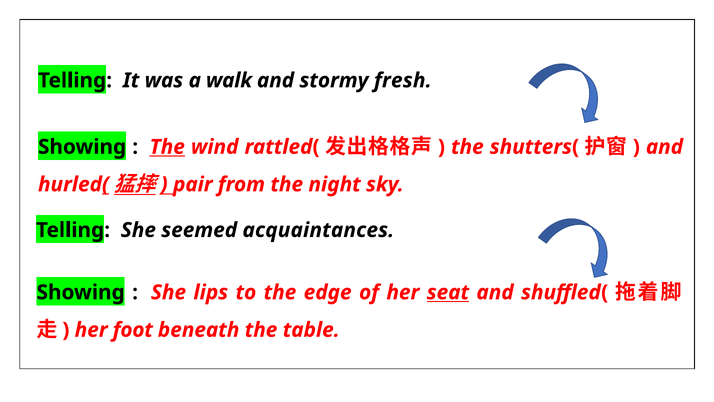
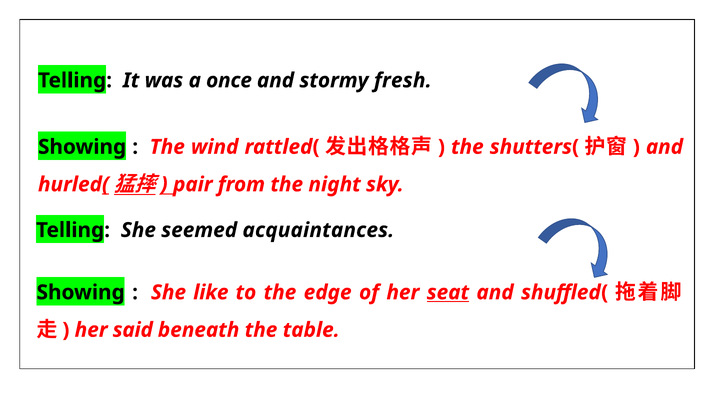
walk: walk -> once
The at (167, 147) underline: present -> none
lips: lips -> like
foot: foot -> said
